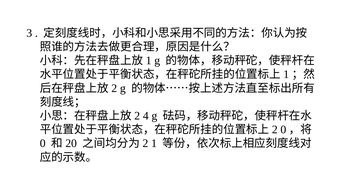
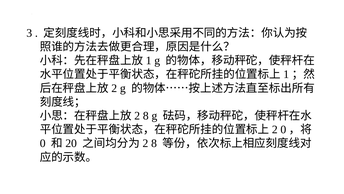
4 at (146, 116): 4 -> 8
1 at (154, 143): 1 -> 8
